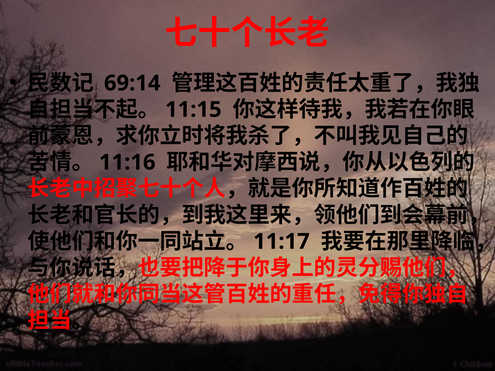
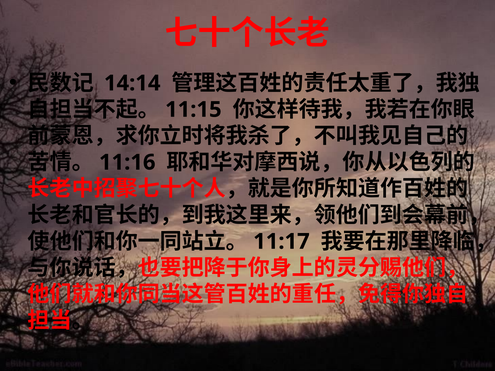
69:14: 69:14 -> 14:14
